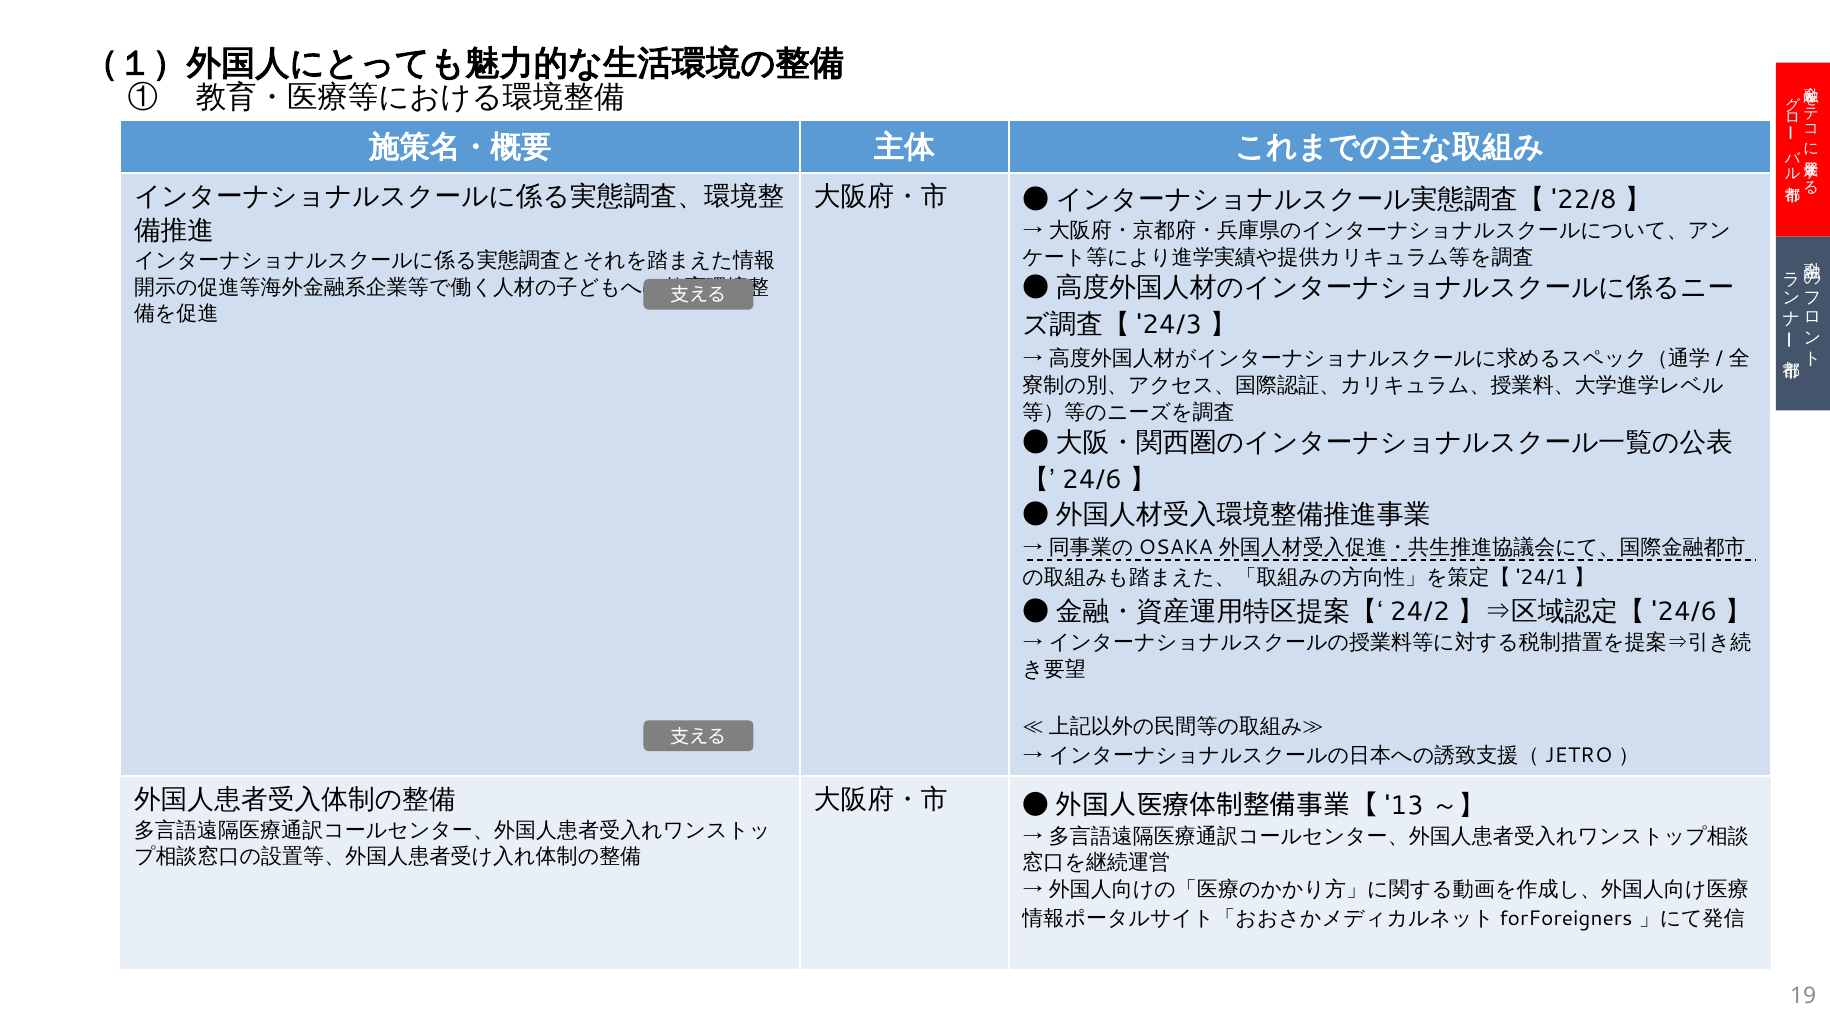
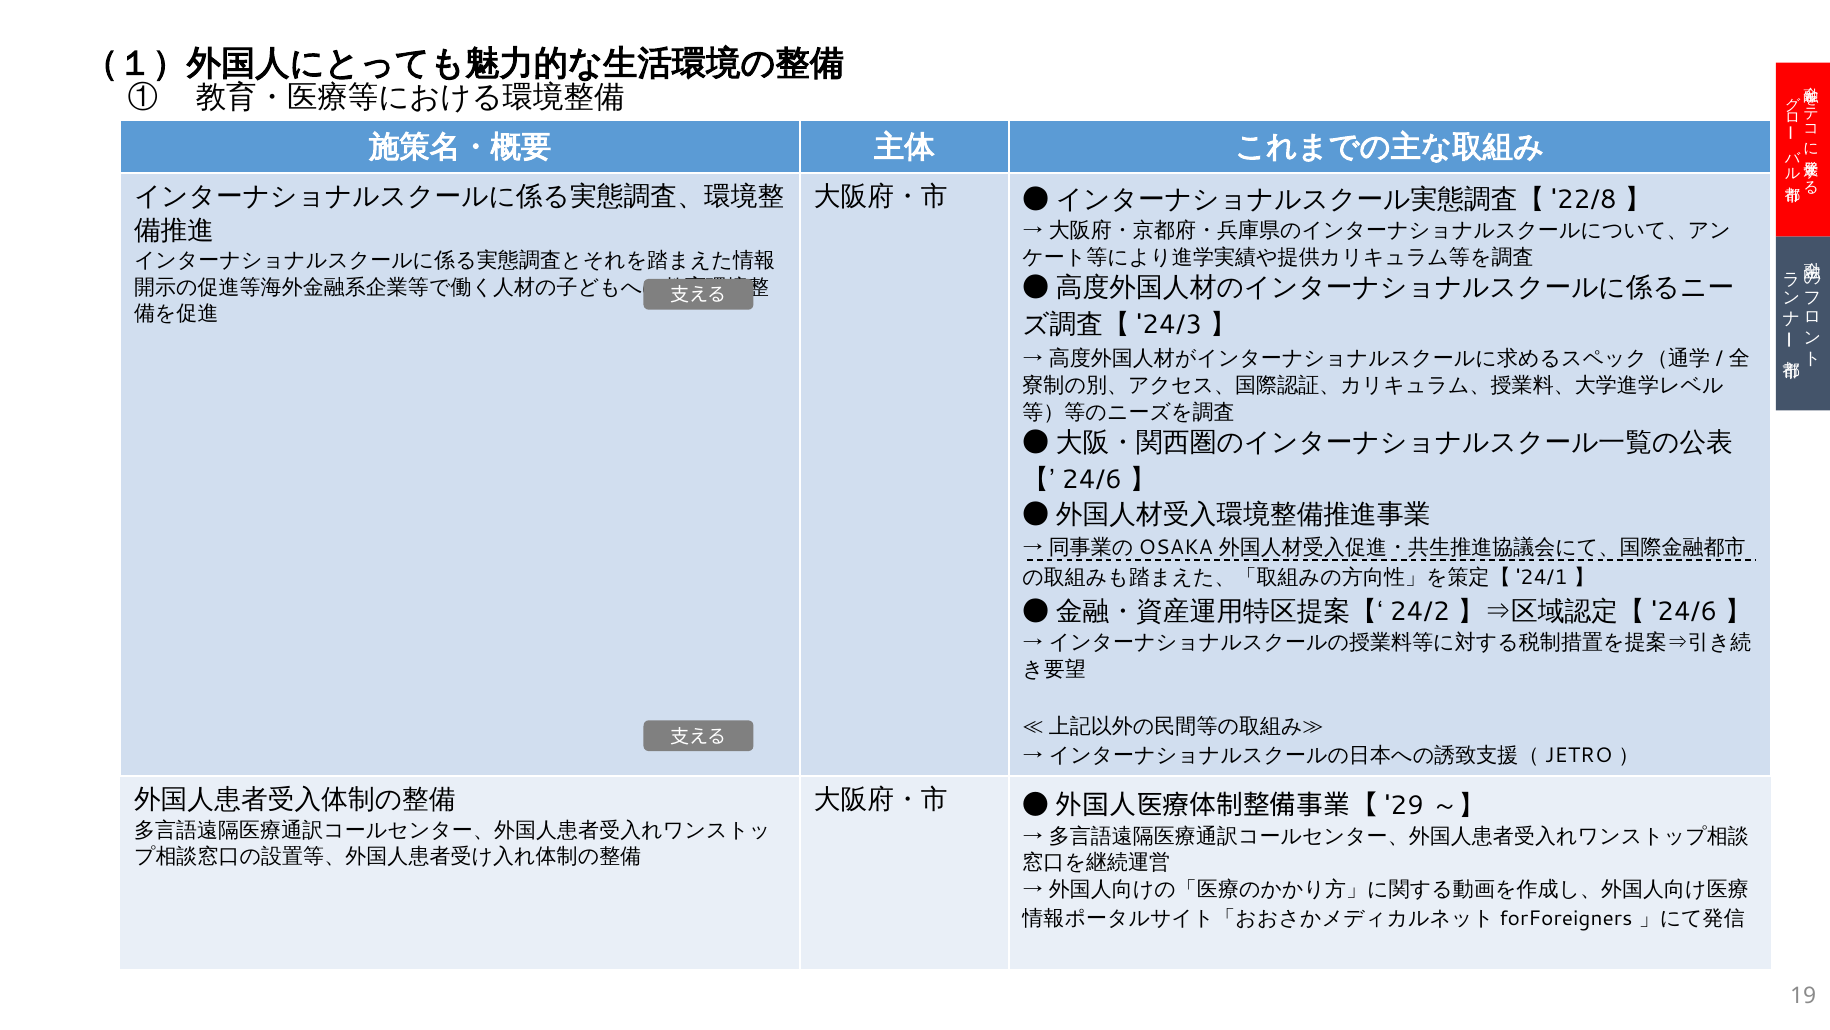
13: 13 -> 29
